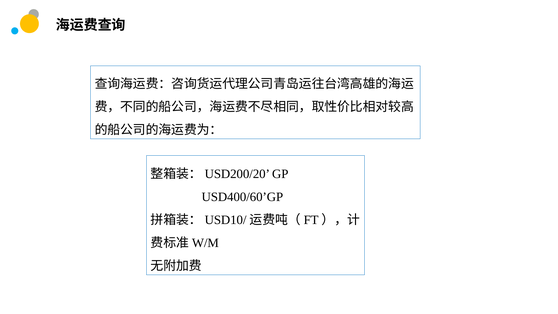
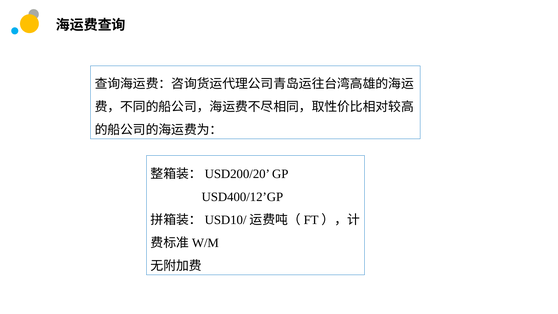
USD400/60’GP: USD400/60’GP -> USD400/12’GP
